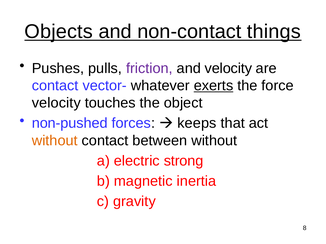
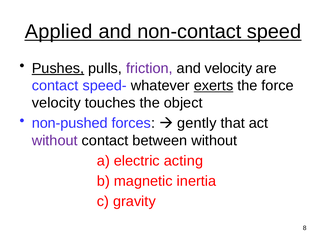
Objects: Objects -> Applied
things: things -> speed
Pushes underline: none -> present
vector-: vector- -> speed-
keeps: keeps -> gently
without at (55, 141) colour: orange -> purple
strong: strong -> acting
